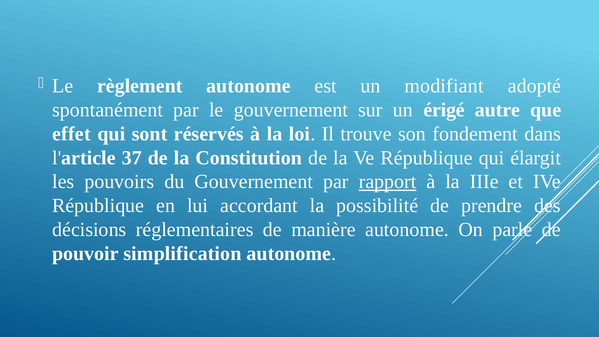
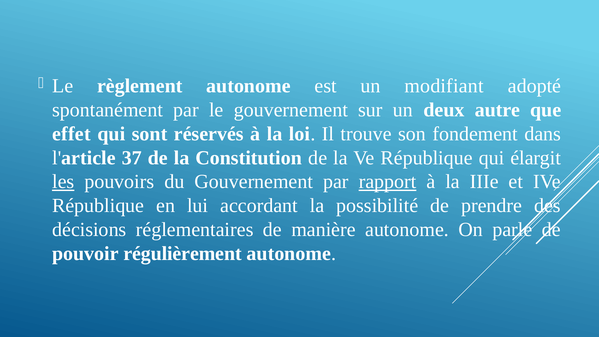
érigé: érigé -> deux
les underline: none -> present
simplification: simplification -> régulièrement
